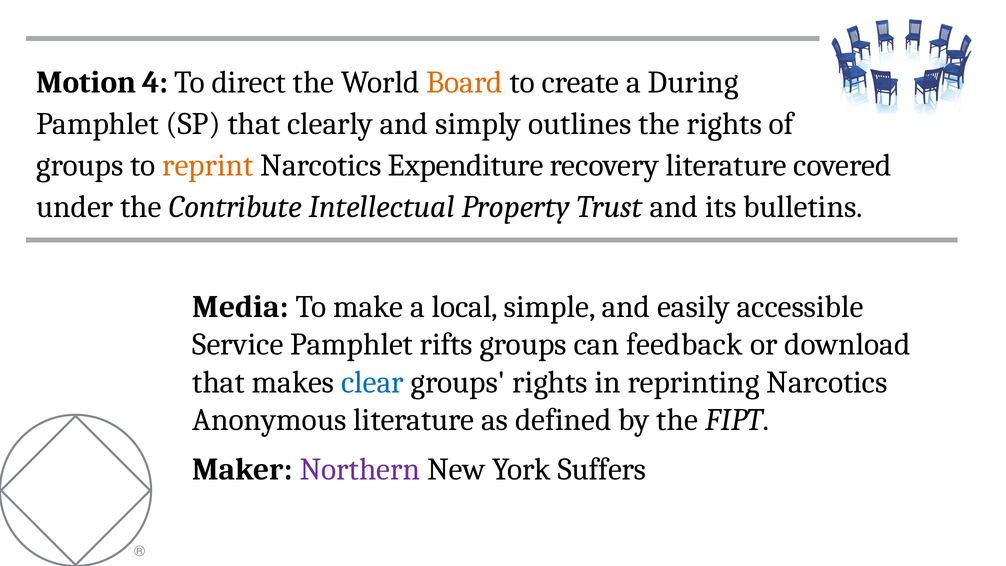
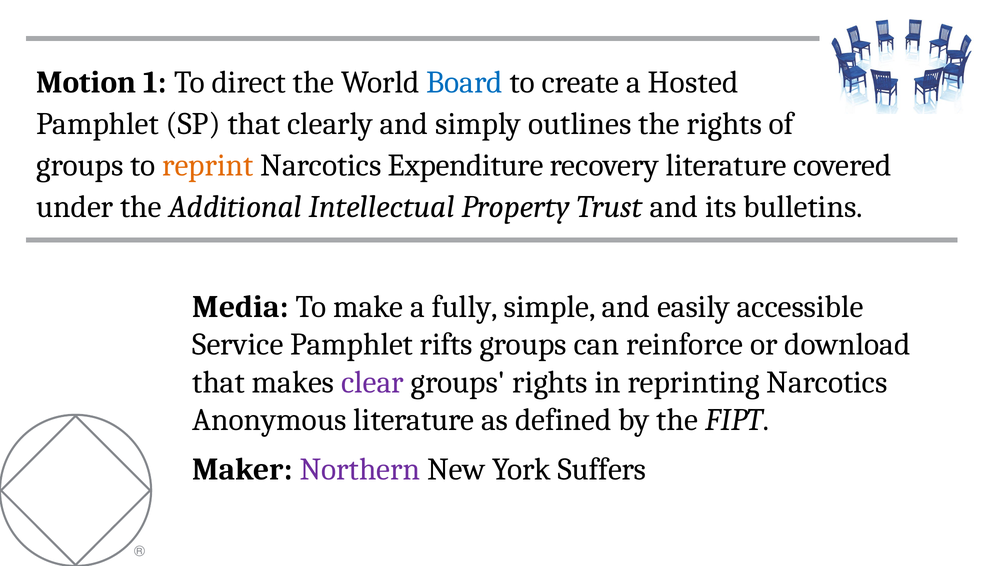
4: 4 -> 1
Board colour: orange -> blue
During: During -> Hosted
Contribute: Contribute -> Additional
local: local -> fully
feedback: feedback -> reinforce
clear colour: blue -> purple
